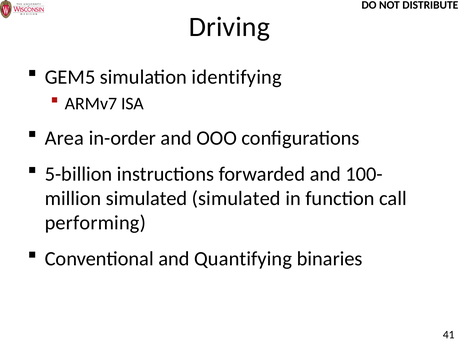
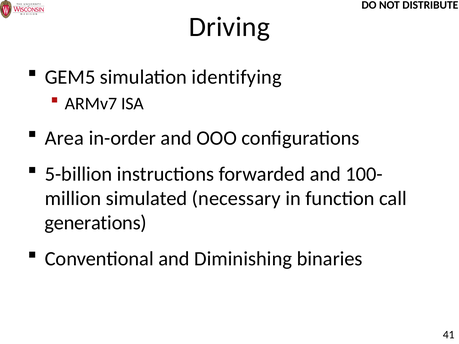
simulated simulated: simulated -> necessary
performing: performing -> generations
Quantifying: Quantifying -> Diminishing
